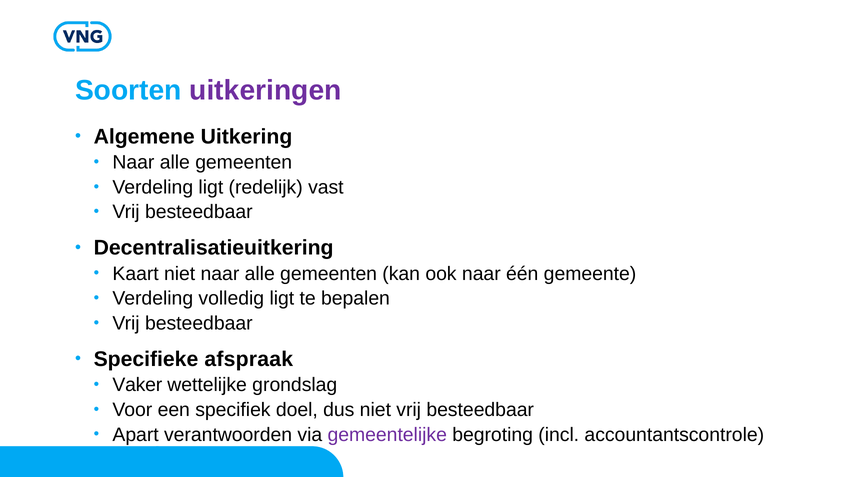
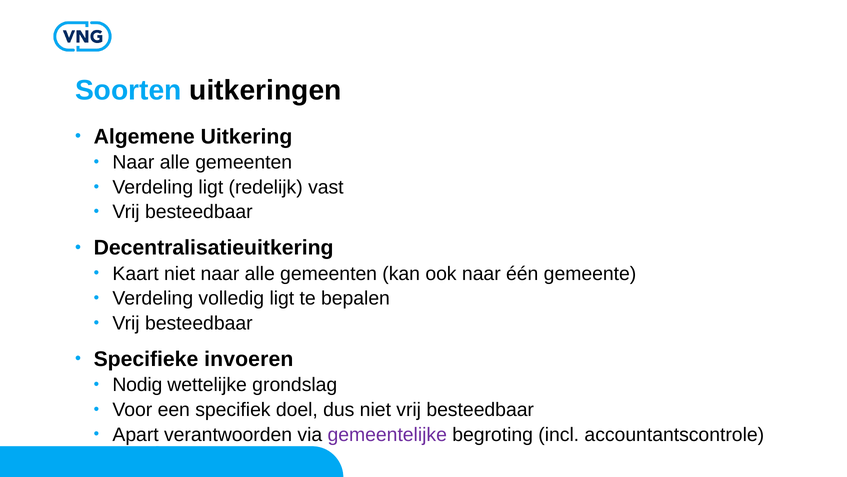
uitkeringen colour: purple -> black
afspraak: afspraak -> invoeren
Vaker: Vaker -> Nodig
